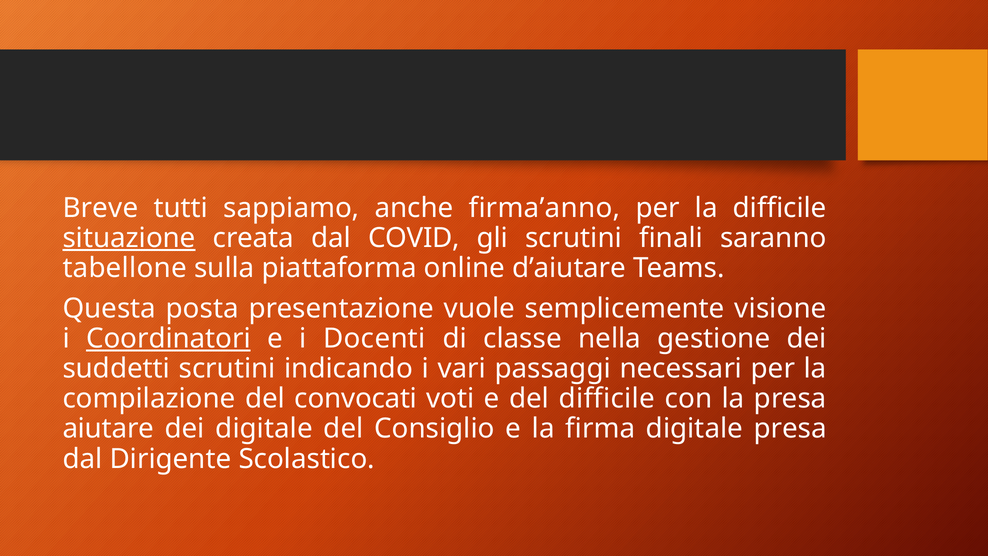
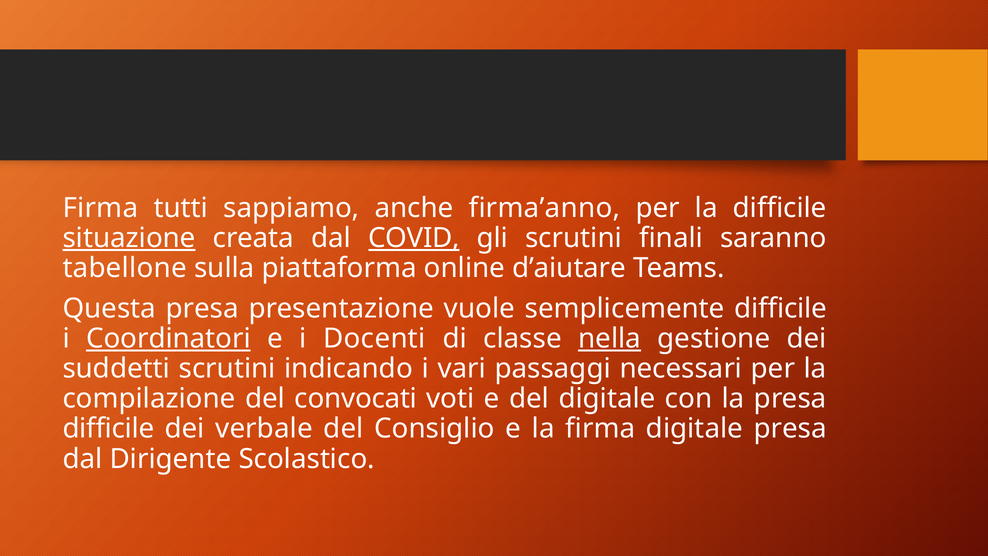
Breve at (100, 208): Breve -> Firma
COVID underline: none -> present
Questa posta: posta -> presa
semplicemente visione: visione -> difficile
nella underline: none -> present
del difficile: difficile -> digitale
aiutare at (108, 429): aiutare -> difficile
dei digitale: digitale -> verbale
